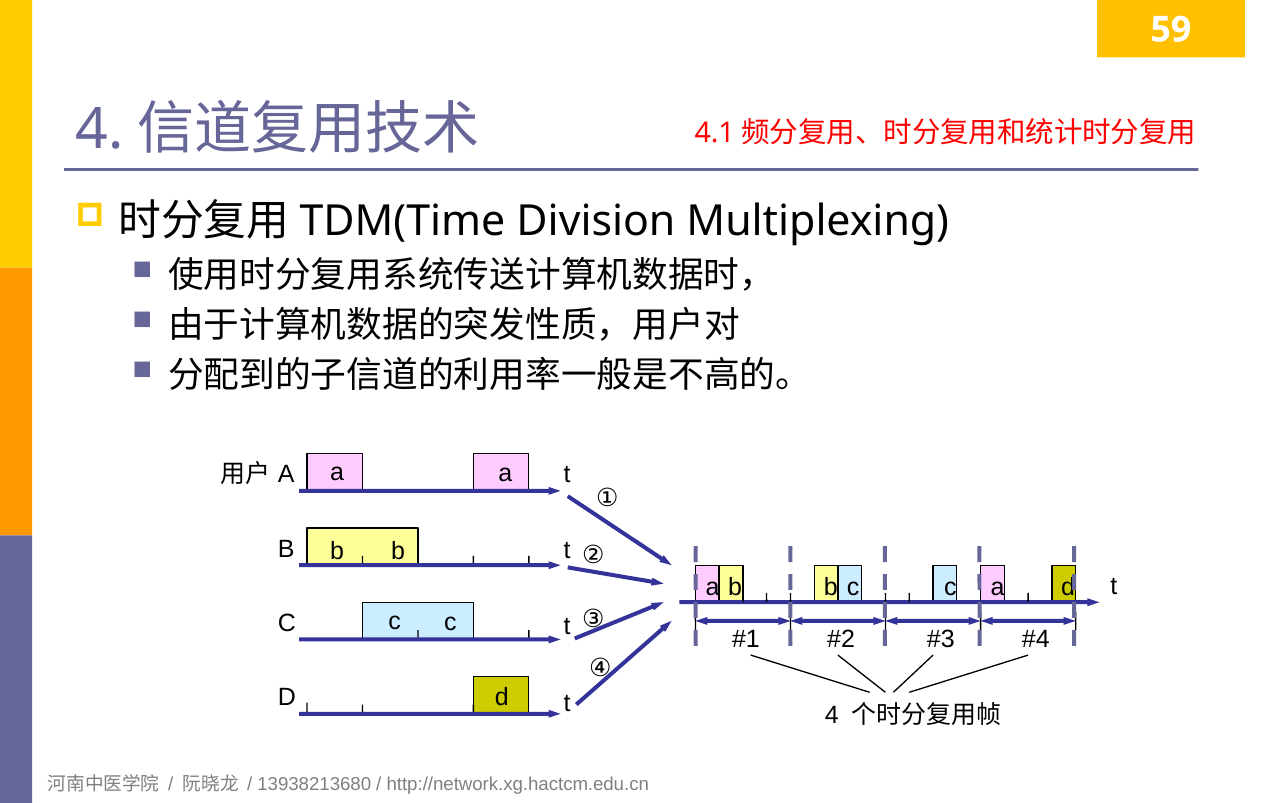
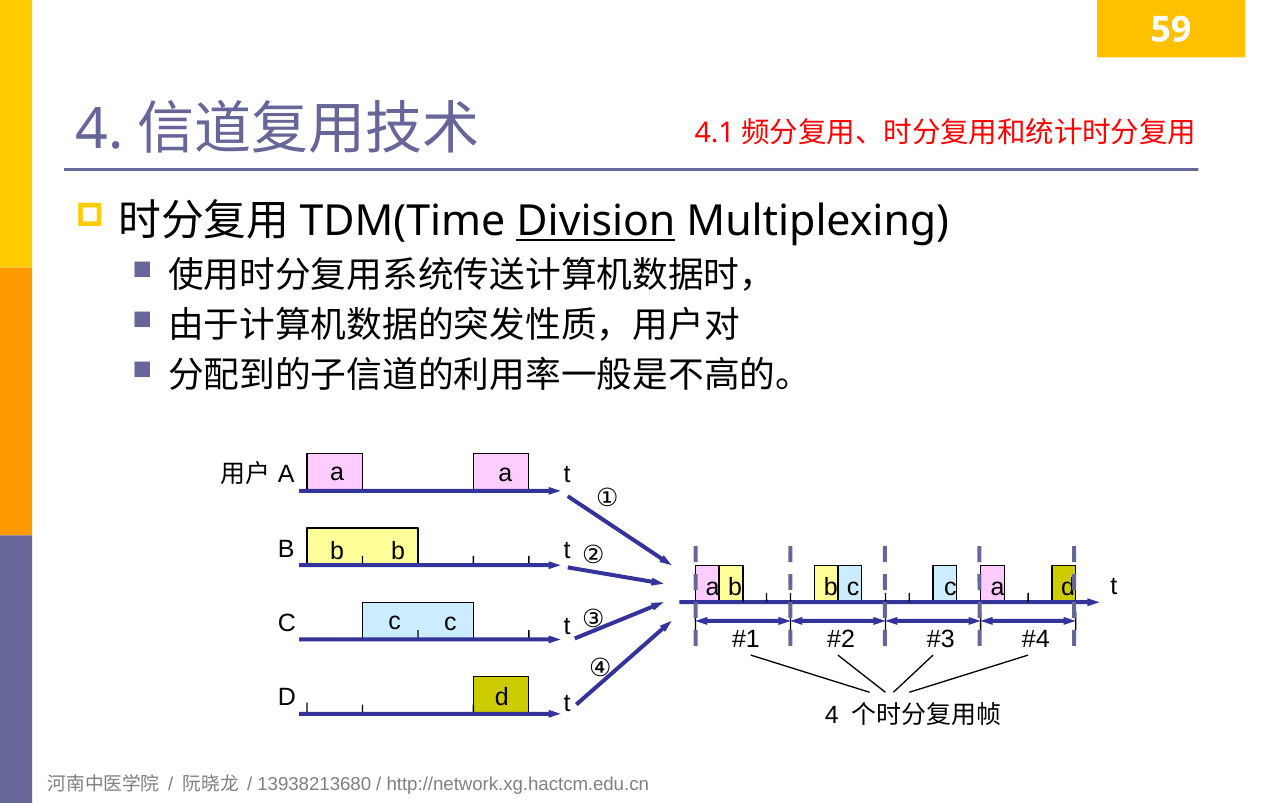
Division underline: none -> present
